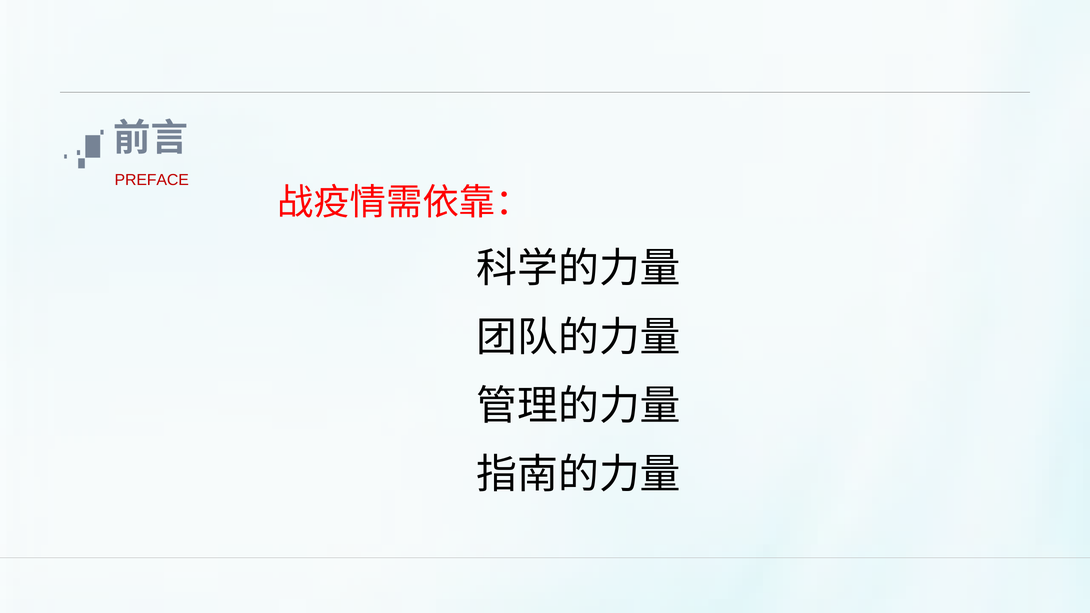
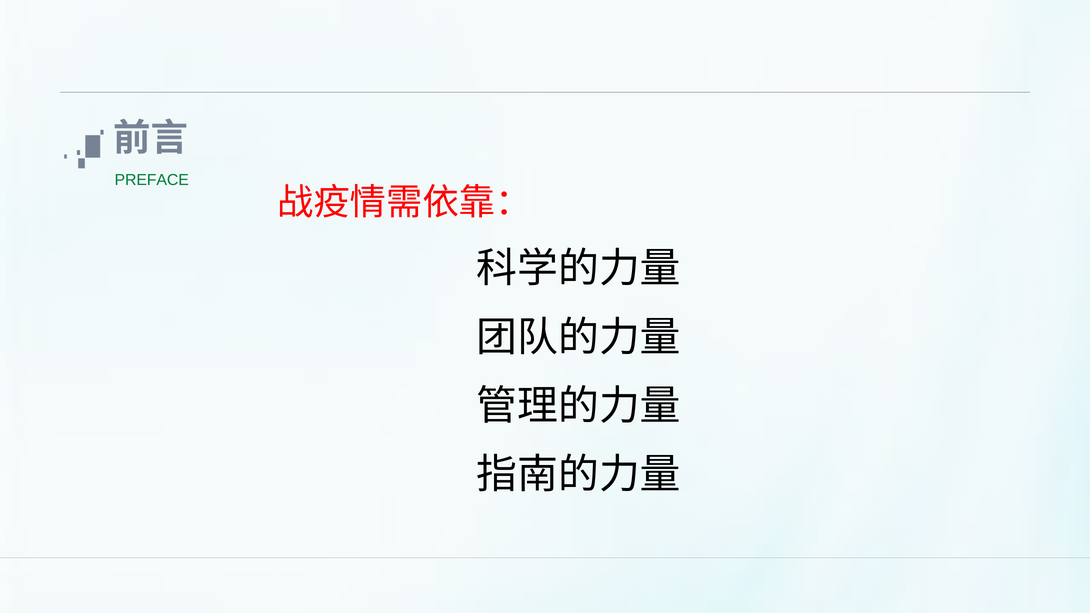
PREFACE colour: red -> green
